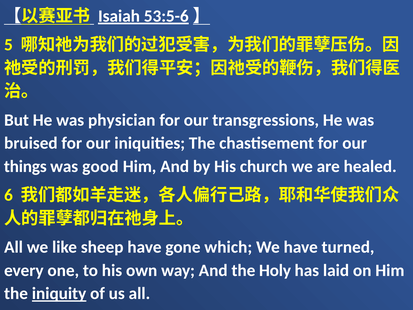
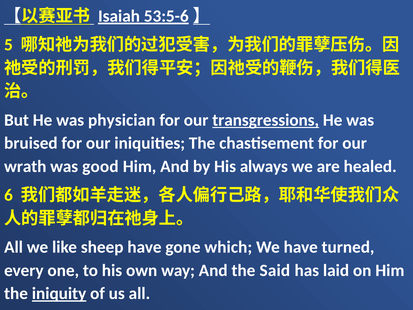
transgressions underline: none -> present
things: things -> wrath
church: church -> always
Holy: Holy -> Said
